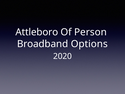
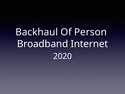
Attleboro: Attleboro -> Backhaul
Options: Options -> Internet
